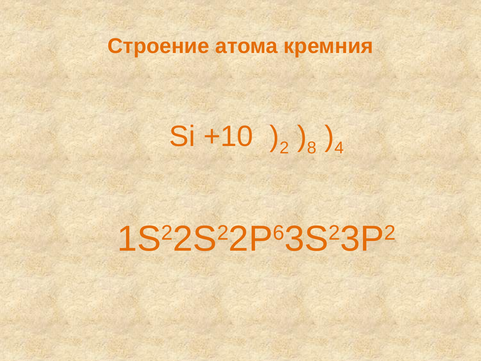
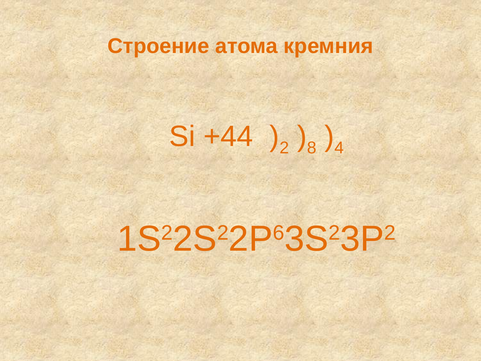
+10: +10 -> +44
